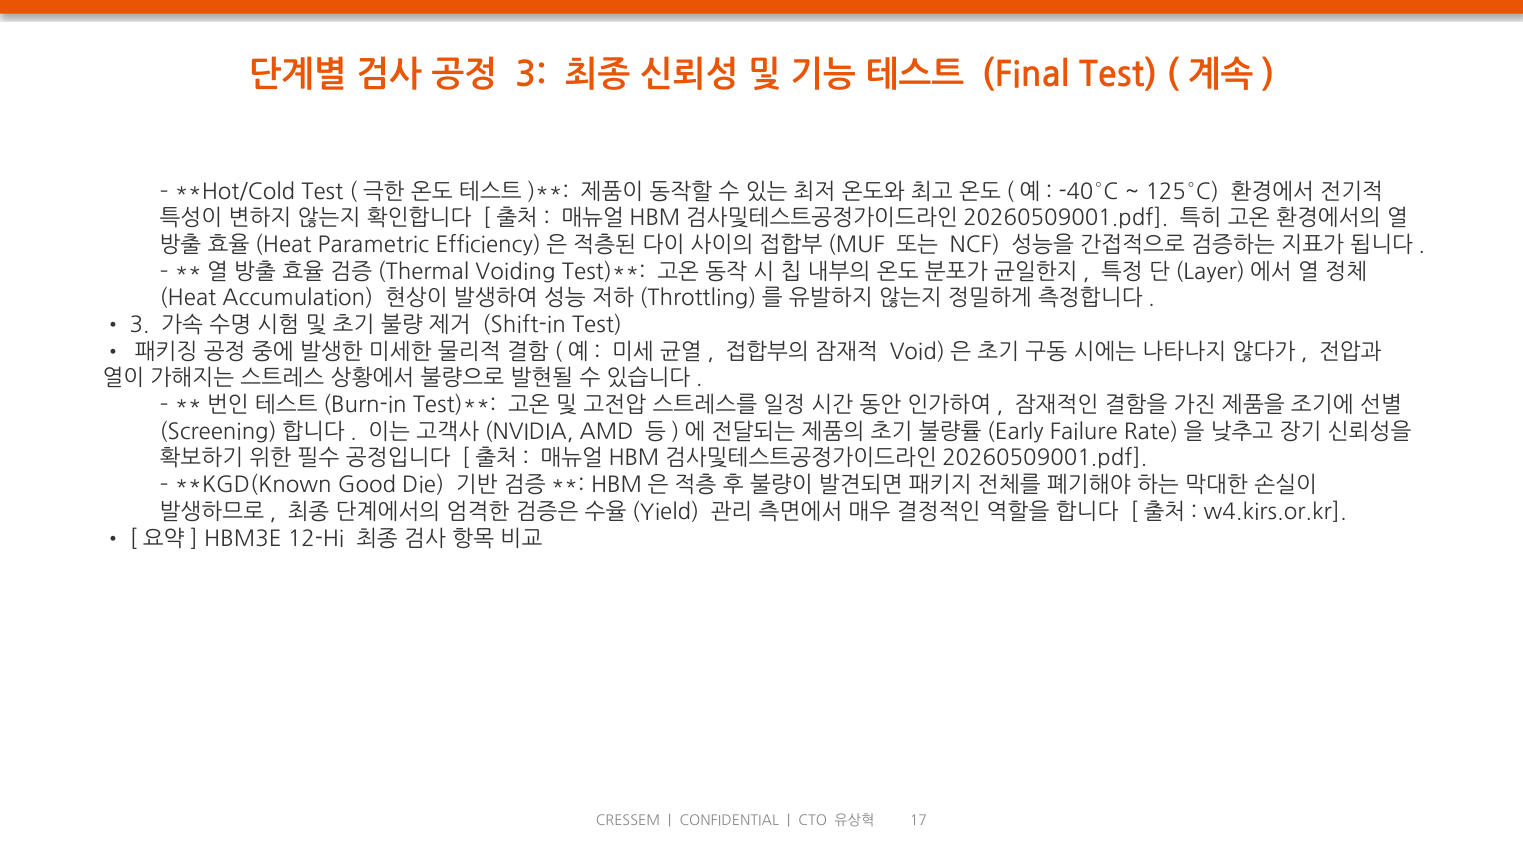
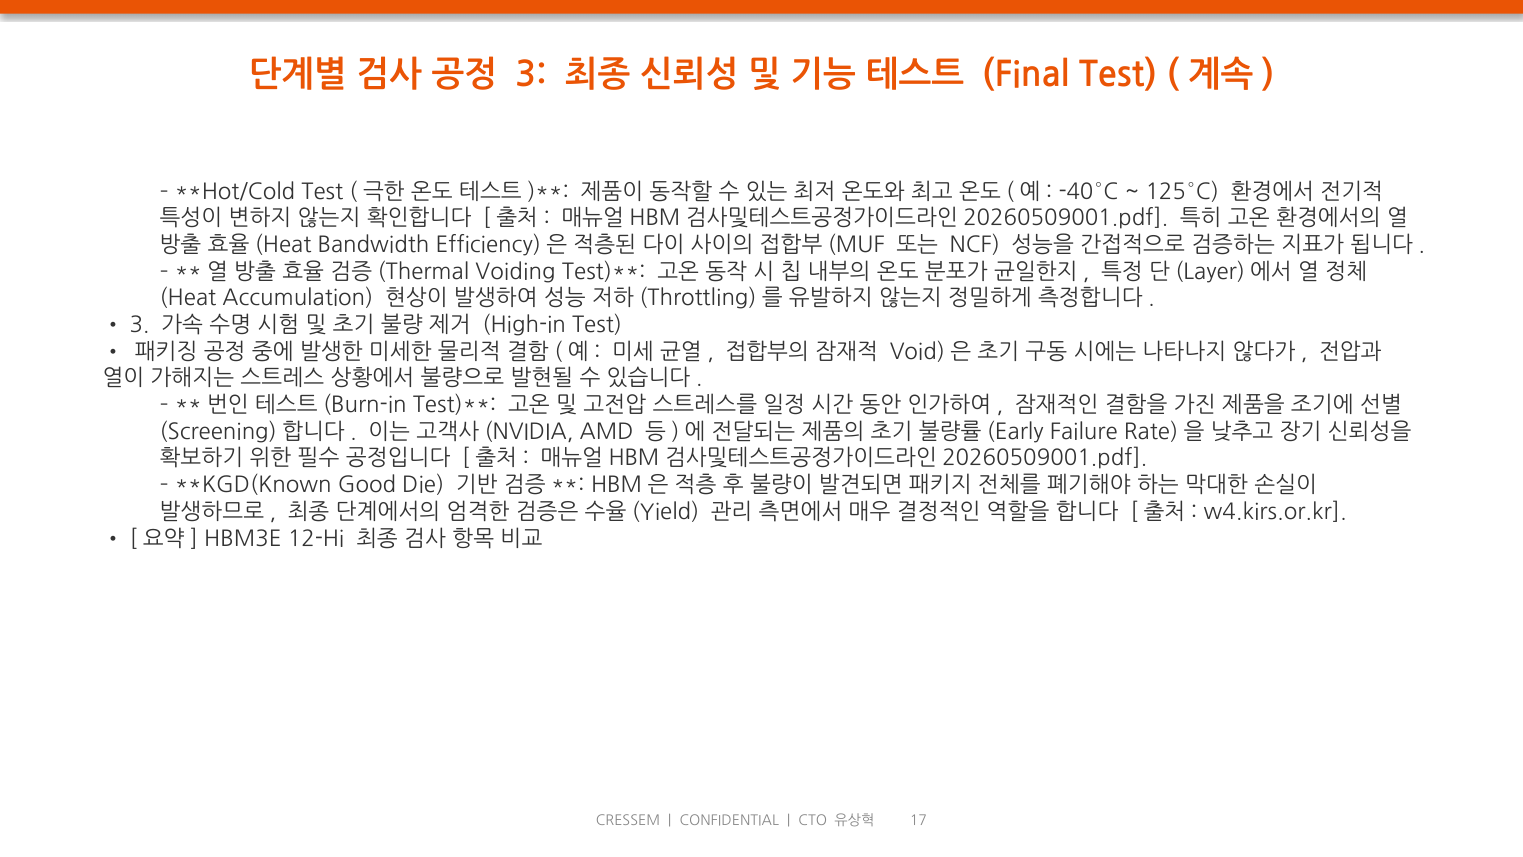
Parametric: Parametric -> Bandwidth
Shift-in: Shift-in -> High-in
